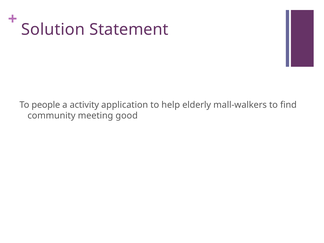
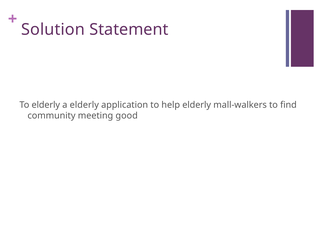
To people: people -> elderly
a activity: activity -> elderly
